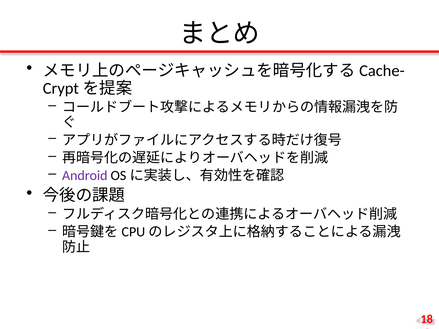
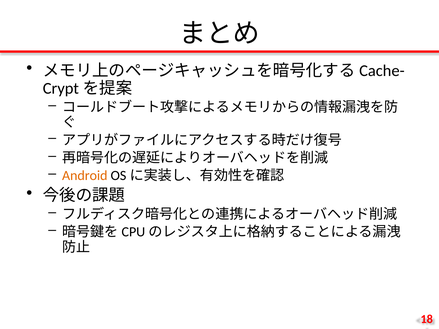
Android colour: purple -> orange
